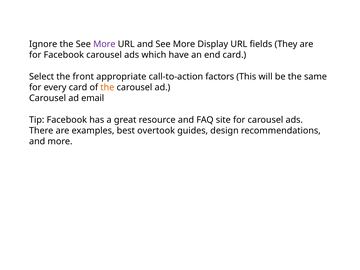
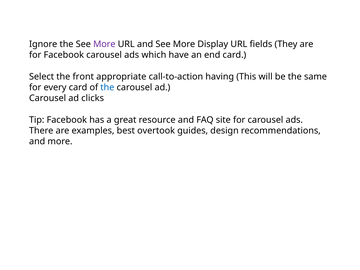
factors: factors -> having
the at (107, 87) colour: orange -> blue
email: email -> clicks
